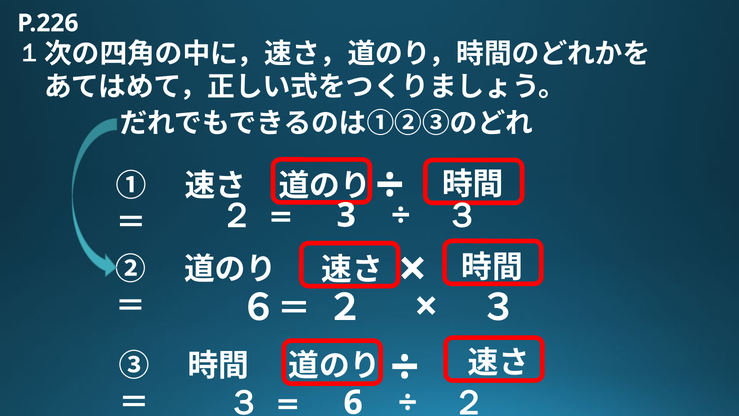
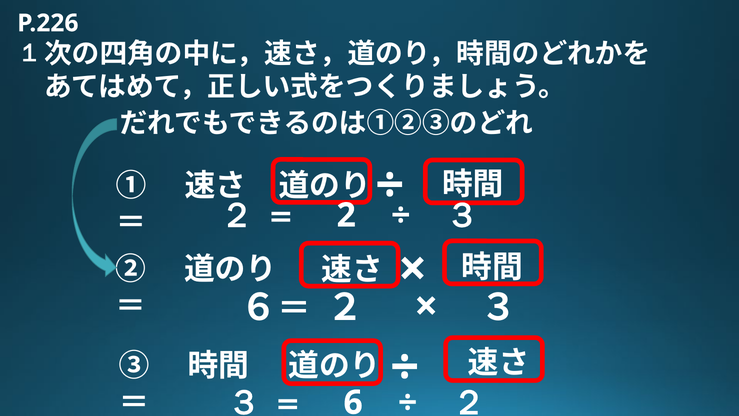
3: 3 -> 2
